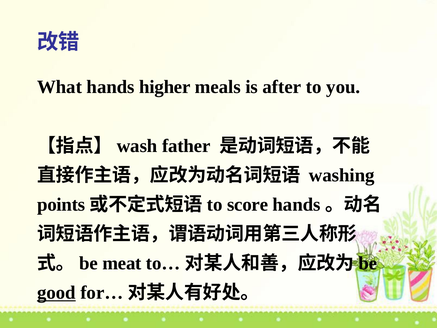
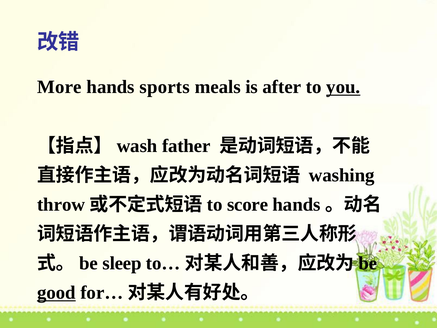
What: What -> More
higher: higher -> sports
you underline: none -> present
points: points -> throw
meat: meat -> sleep
